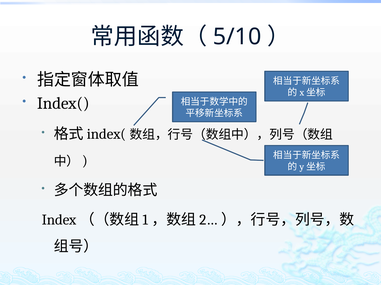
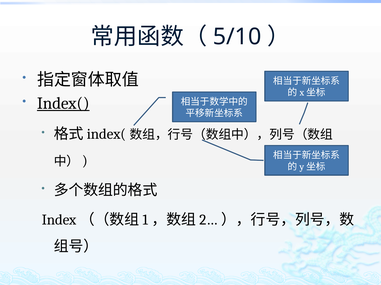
Index( underline: none -> present
